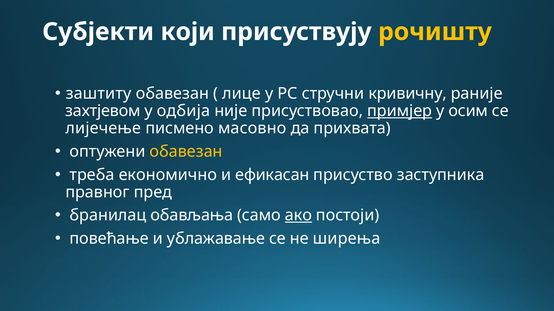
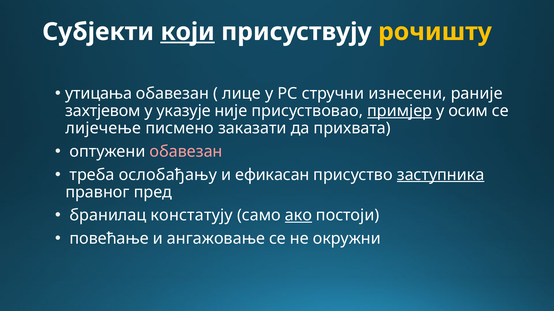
који underline: none -> present
заштиту: заштиту -> утицања
кривичну: кривичну -> изнесени
одбија: одбија -> указује
масовно: масовно -> заказати
обавезан at (186, 152) colour: yellow -> pink
економично: економично -> ослобађању
заступника underline: none -> present
обављања: обављања -> констатују
ублажавање: ублажавање -> ангажовање
ширења: ширења -> окружни
